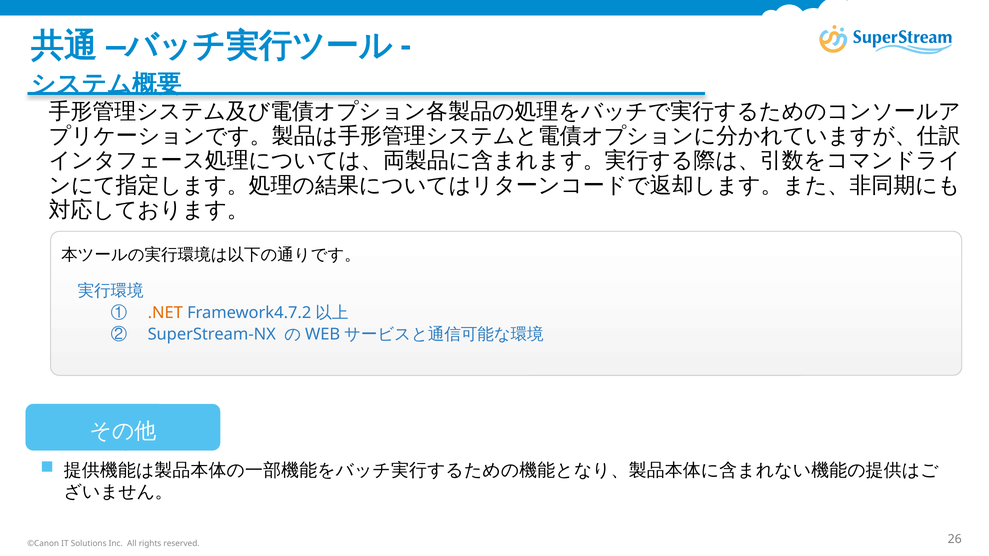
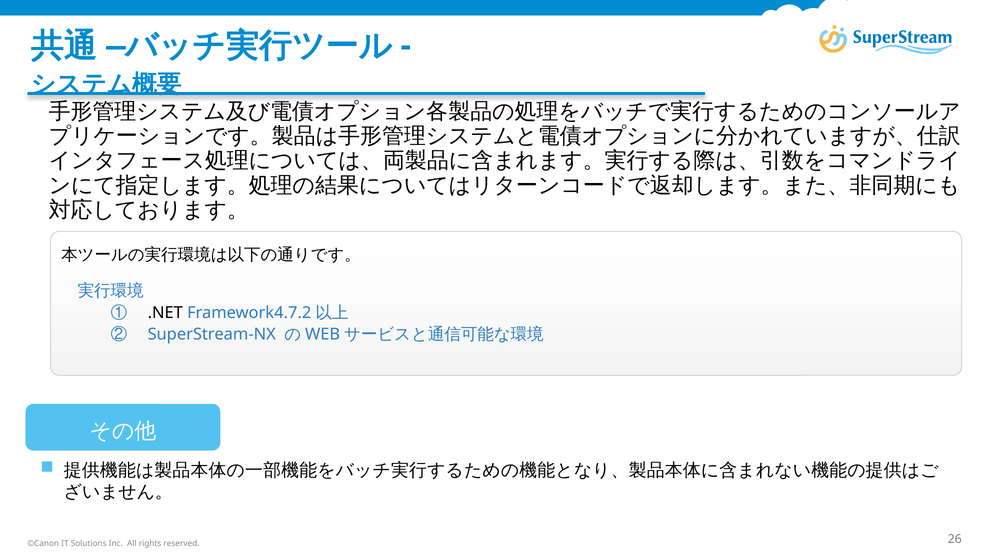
.NET colour: orange -> black
